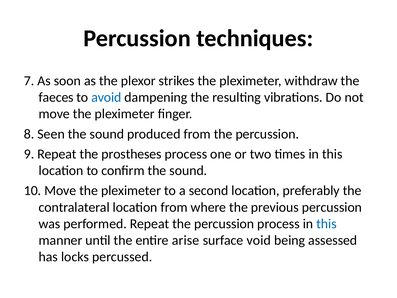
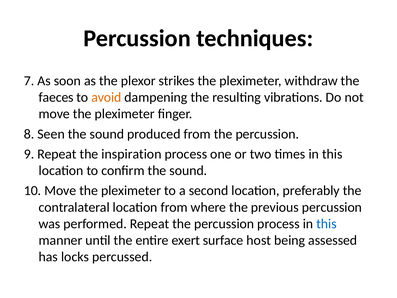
avoid colour: blue -> orange
prostheses: prostheses -> inspiration
arise: arise -> exert
void: void -> host
